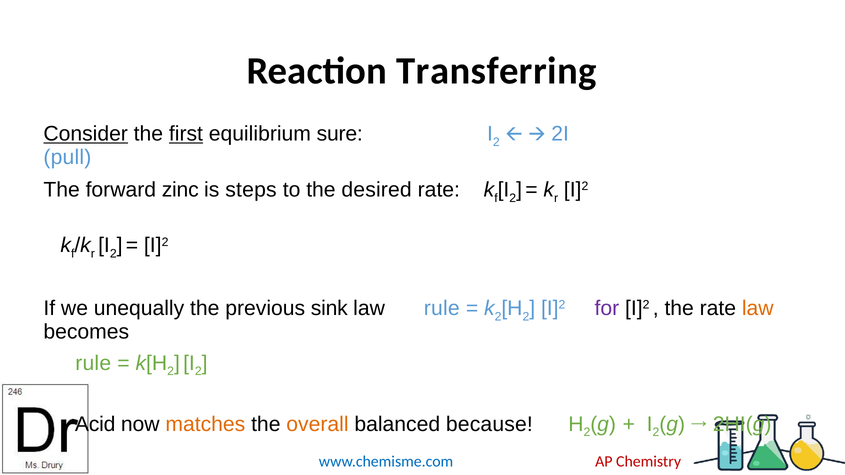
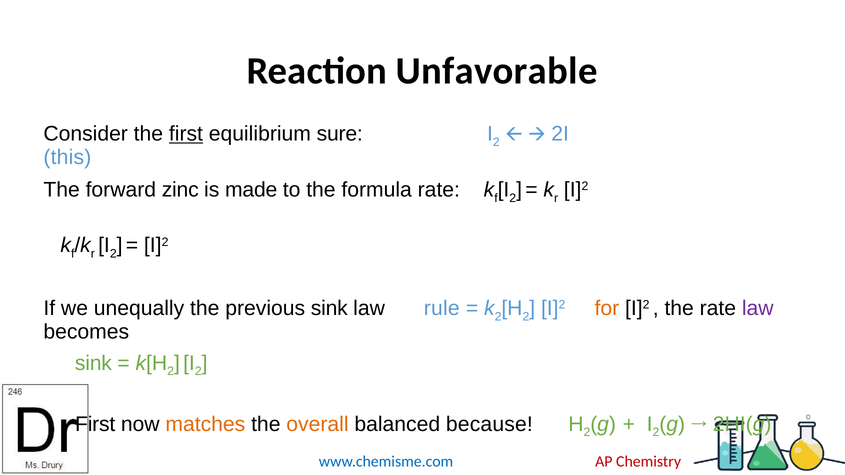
Transferring: Transferring -> Unfavorable
Consider underline: present -> none
pull: pull -> this
steps: steps -> made
desired: desired -> formula
for colour: purple -> orange
law at (758, 309) colour: orange -> purple
rule at (93, 363): rule -> sink
Acid at (95, 424): Acid -> First
